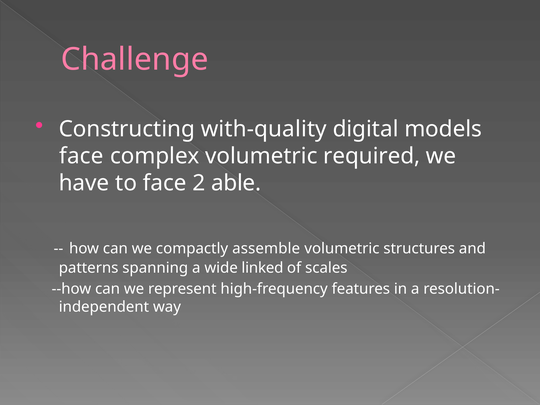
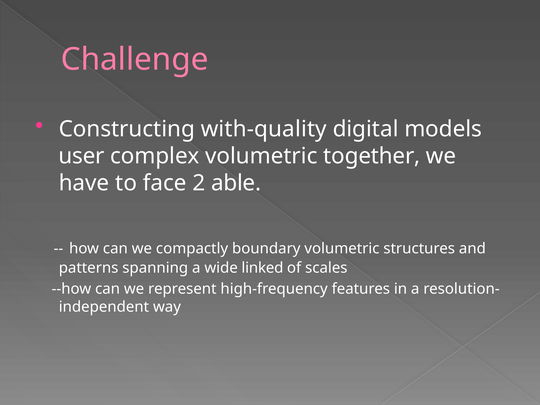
face at (81, 156): face -> user
required: required -> together
assemble: assemble -> boundary
